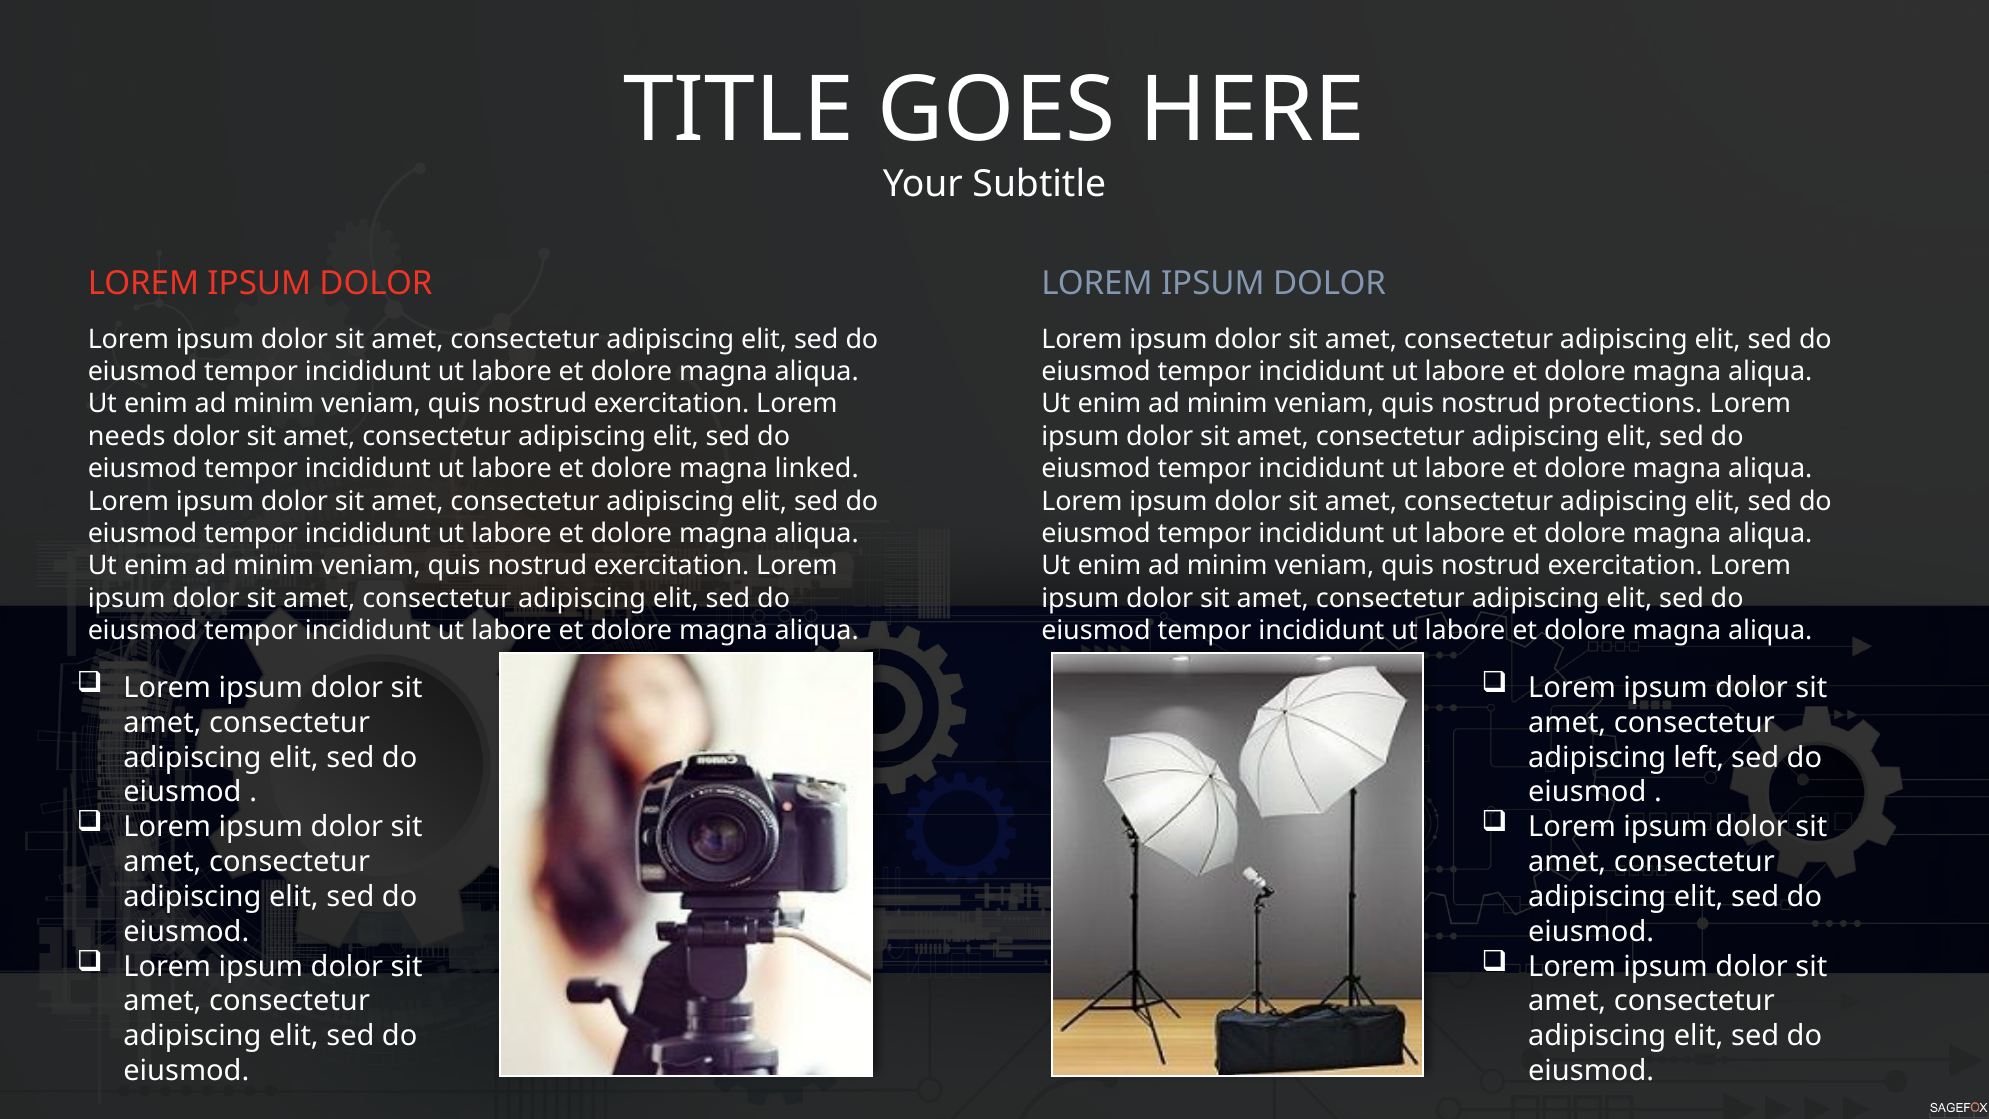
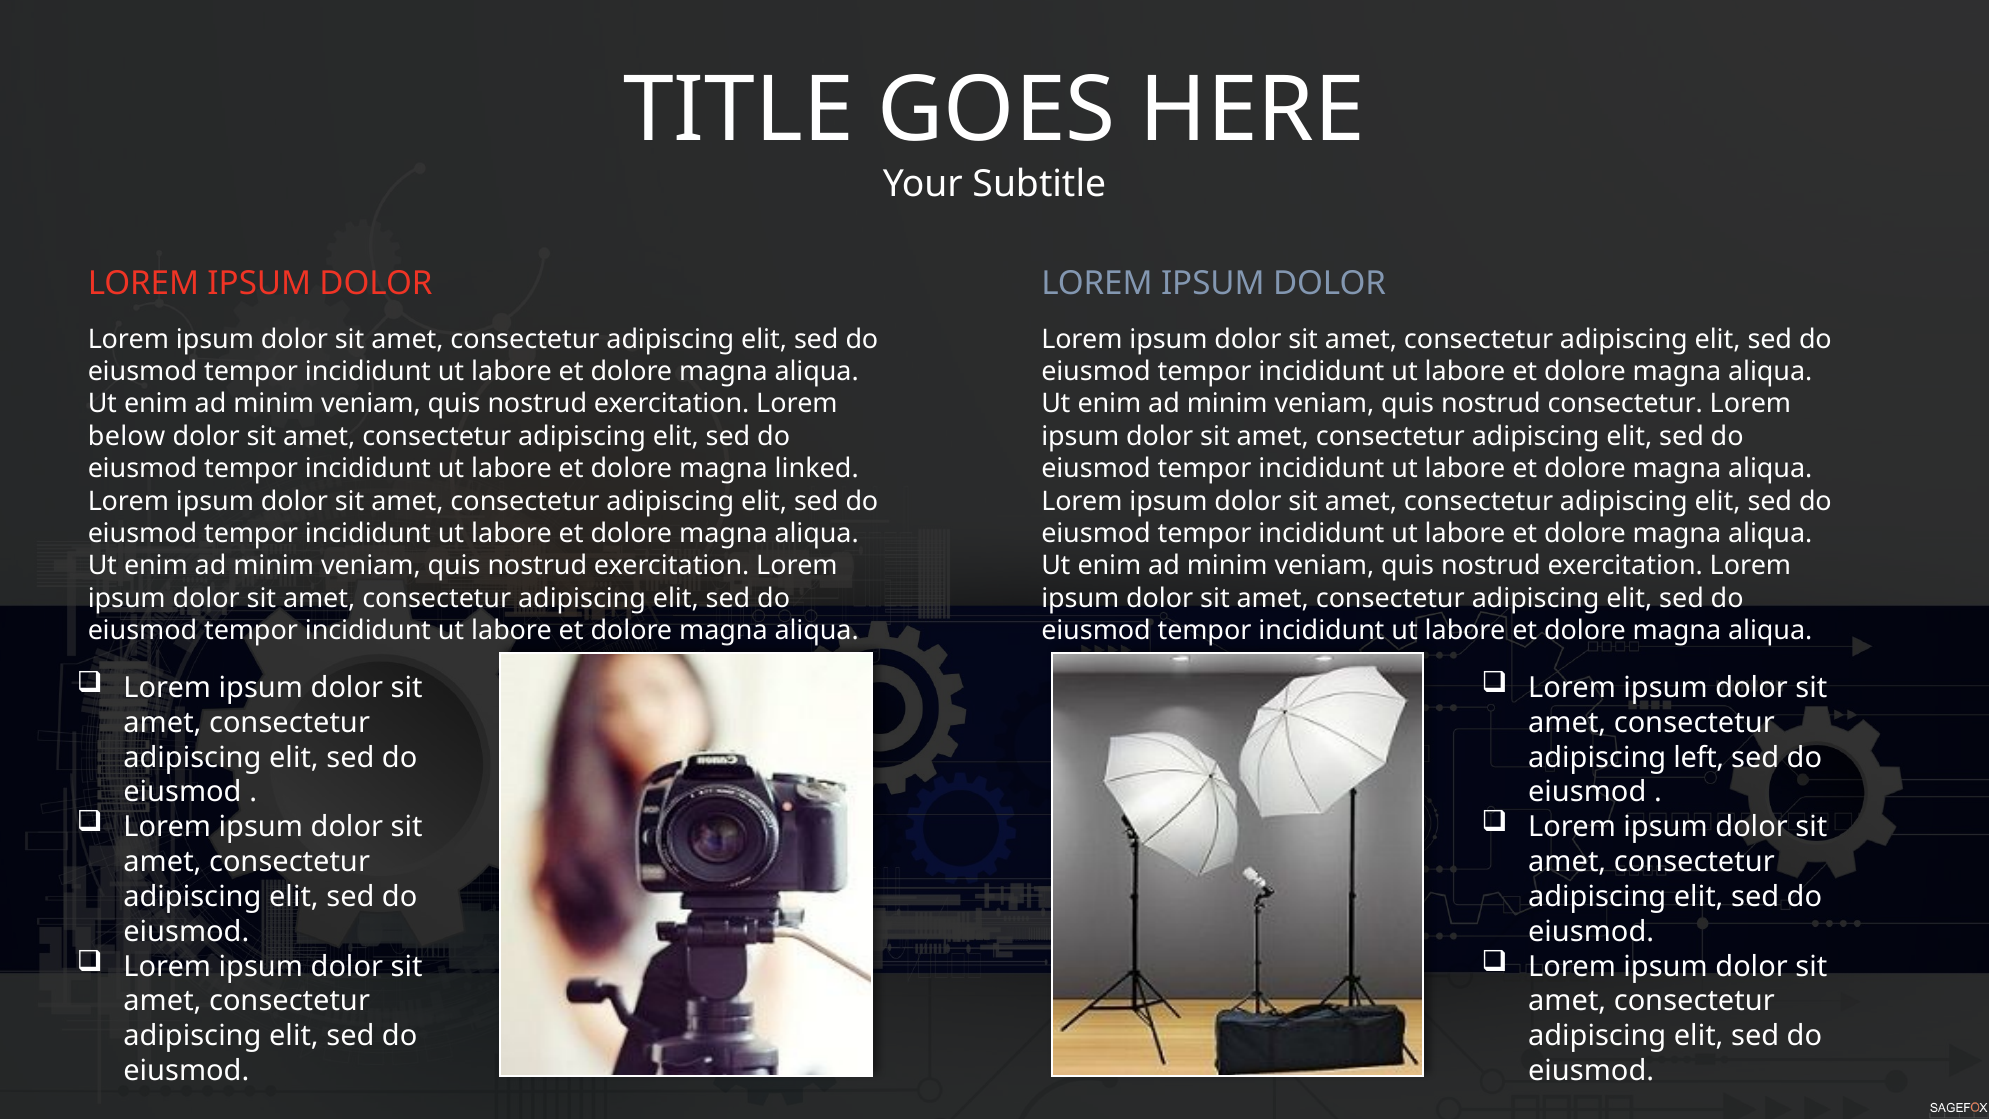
nostrud protections: protections -> consectetur
needs: needs -> below
